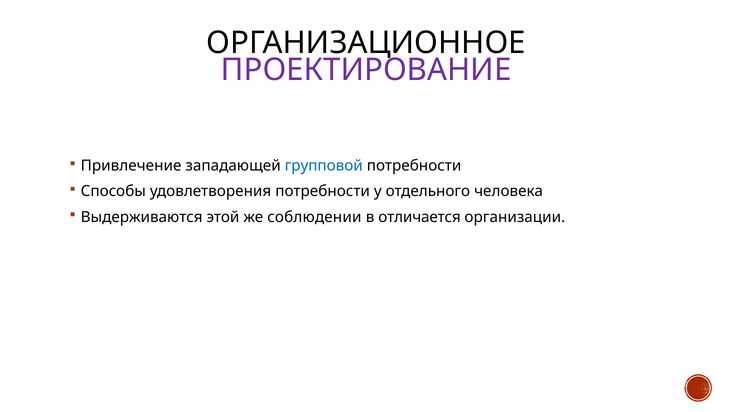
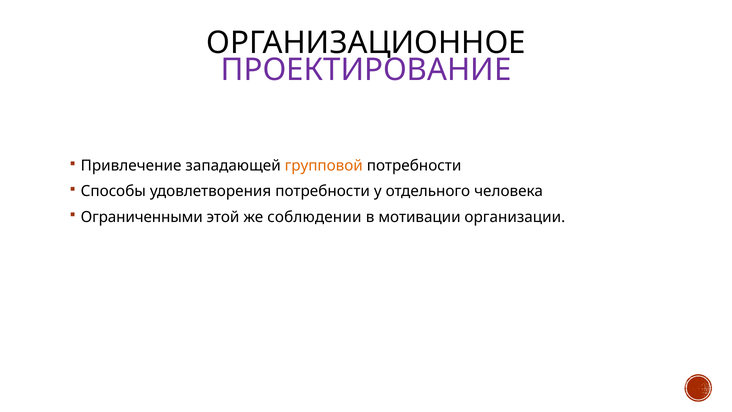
групповой colour: blue -> orange
Выдерживаются: Выдерживаются -> Ограниченными
отличается: отличается -> мотивации
